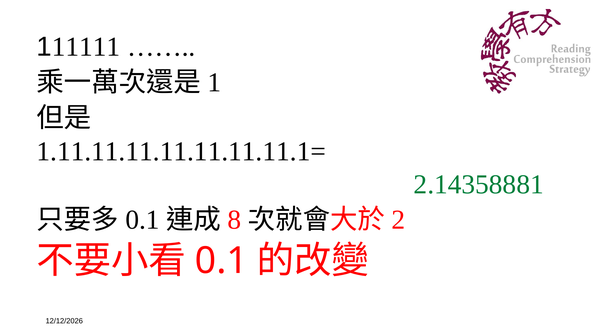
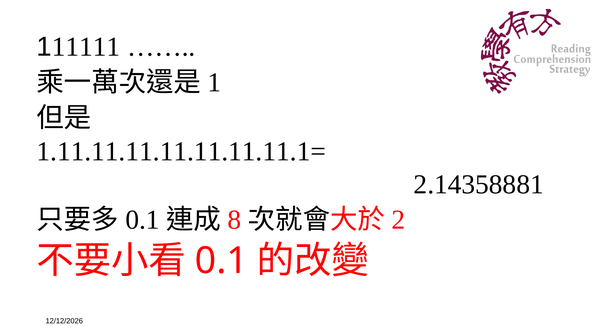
2.14358881 colour: green -> black
